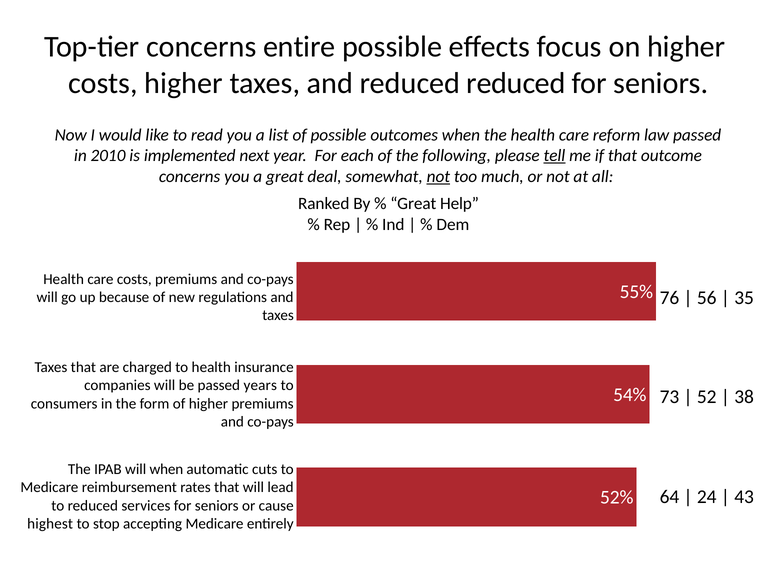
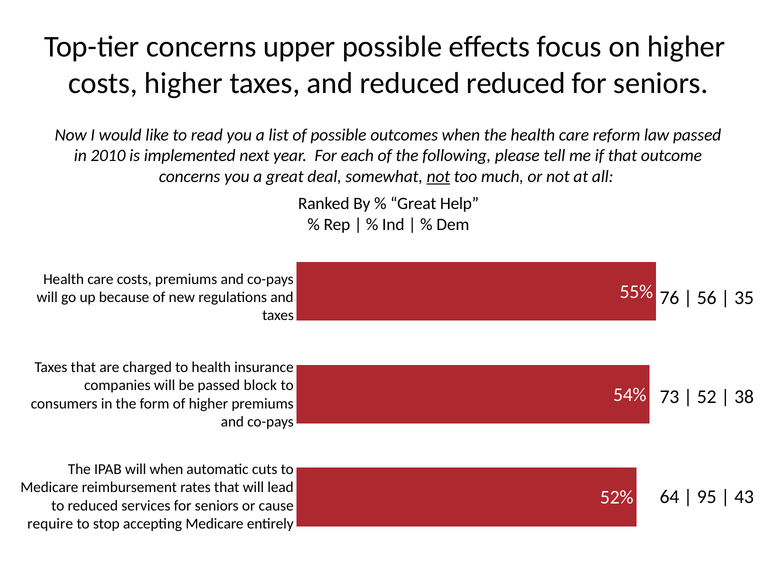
entire: entire -> upper
tell underline: present -> none
years: years -> block
24: 24 -> 95
highest: highest -> require
